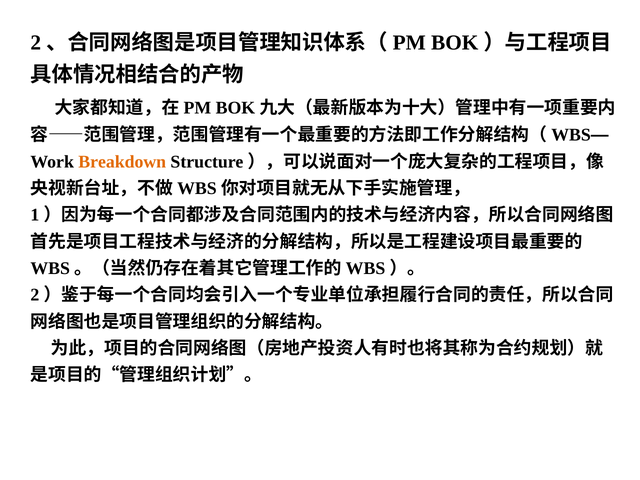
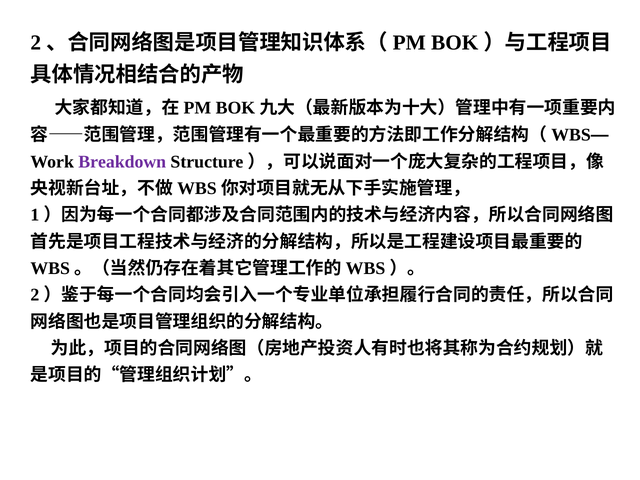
Breakdown colour: orange -> purple
